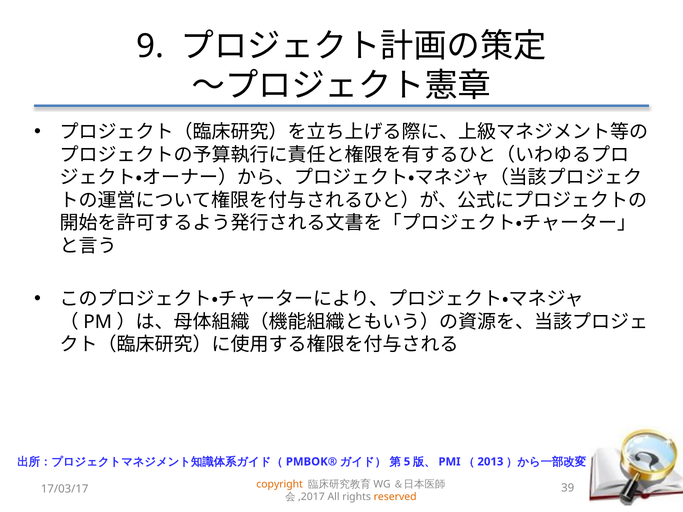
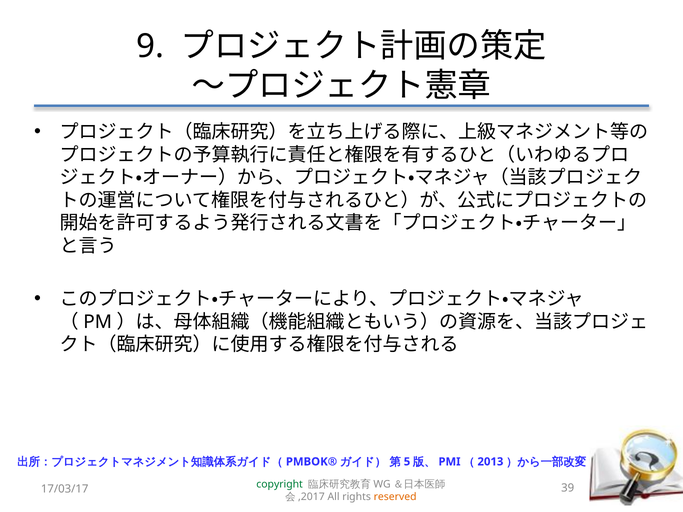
copyright colour: orange -> green
